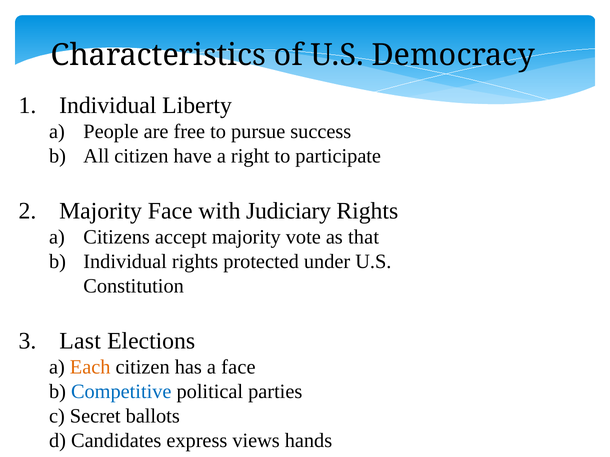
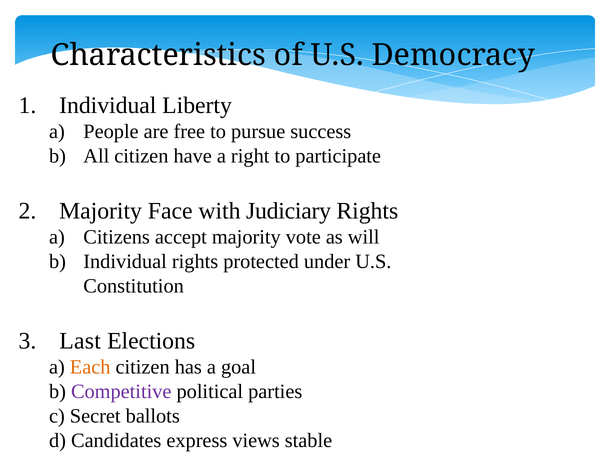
that: that -> will
a face: face -> goal
Competitive colour: blue -> purple
hands: hands -> stable
